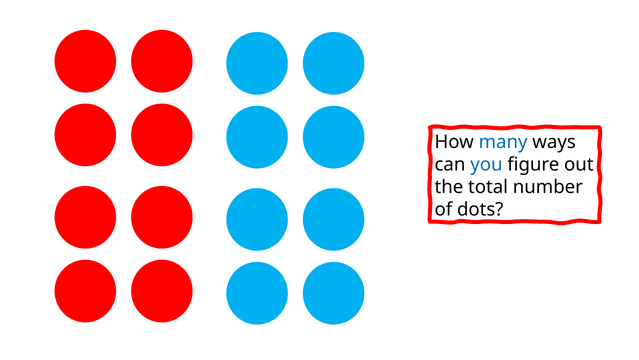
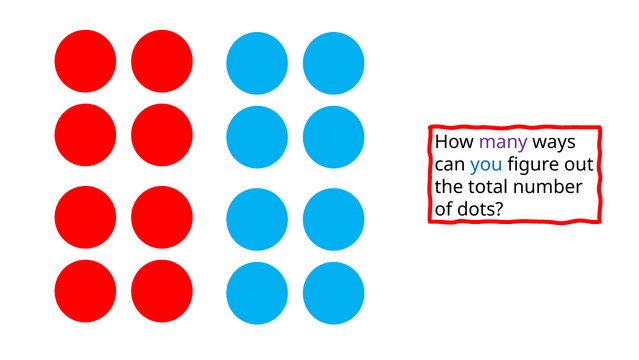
many colour: blue -> purple
